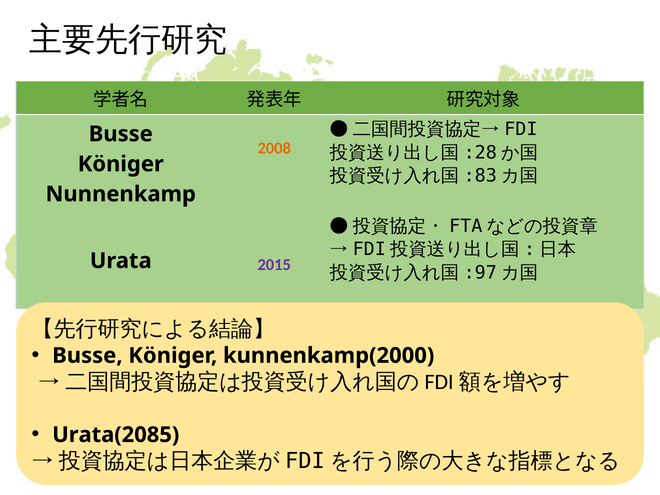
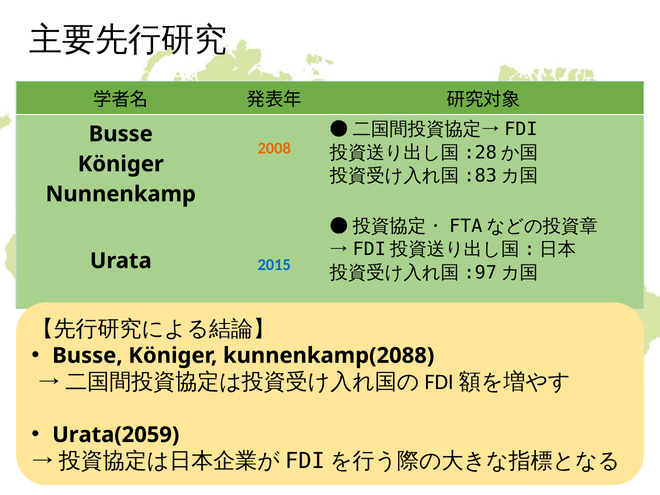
2015 colour: purple -> blue
kunnenkamp(2000: kunnenkamp(2000 -> kunnenkamp(2088
Urata(2085: Urata(2085 -> Urata(2059
